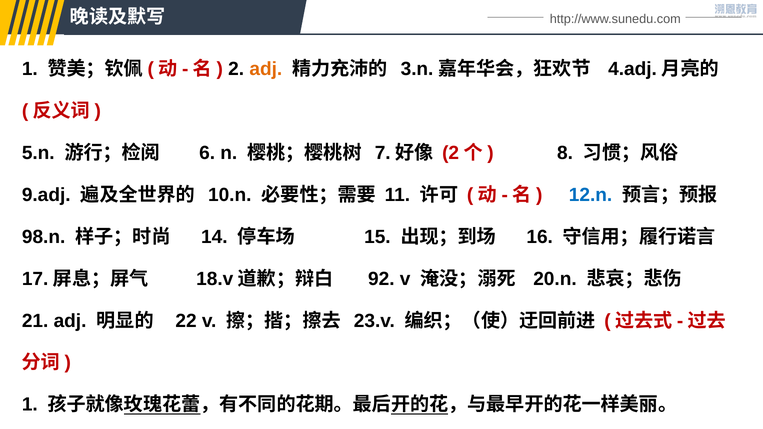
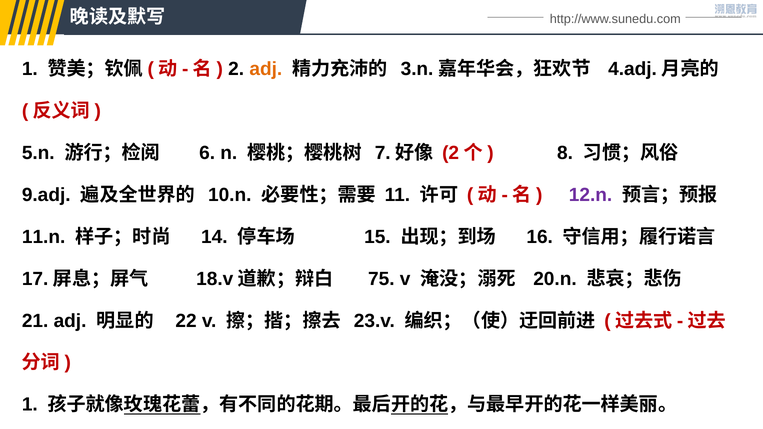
12.n colour: blue -> purple
98.n: 98.n -> 11.n
92: 92 -> 75
